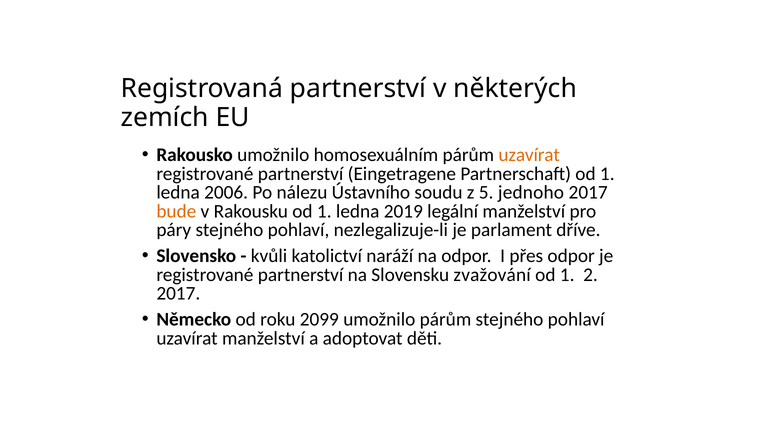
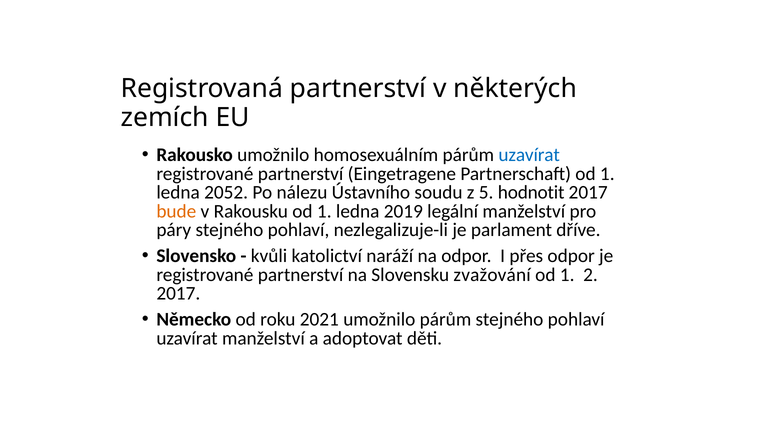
uzavírat at (529, 155) colour: orange -> blue
2006: 2006 -> 2052
jednoho: jednoho -> hodnotit
2099: 2099 -> 2021
